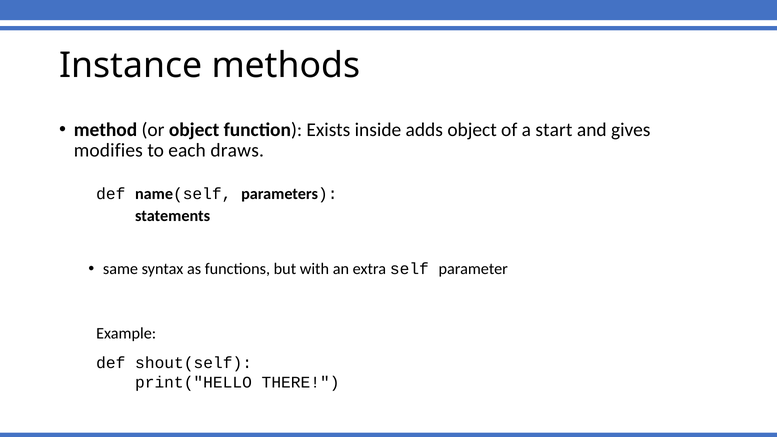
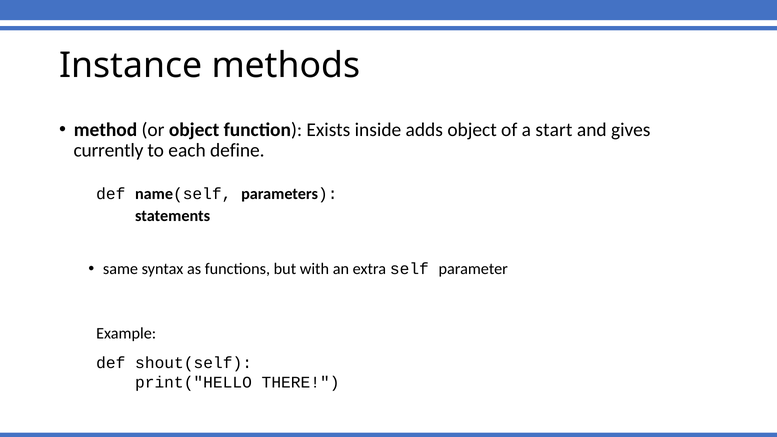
modifies: modifies -> currently
draws: draws -> define
